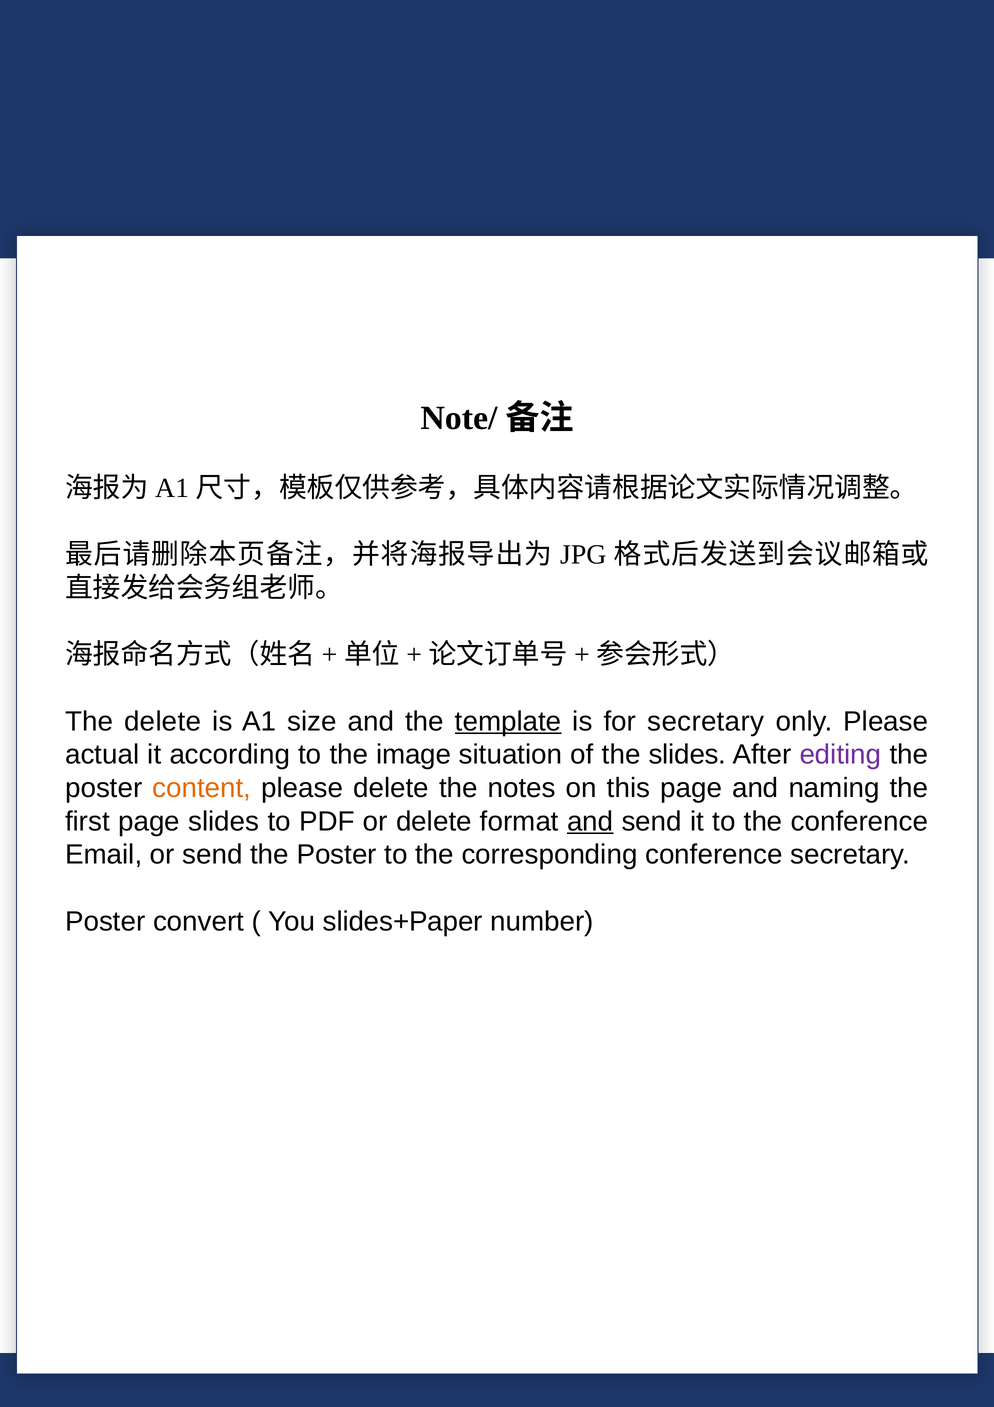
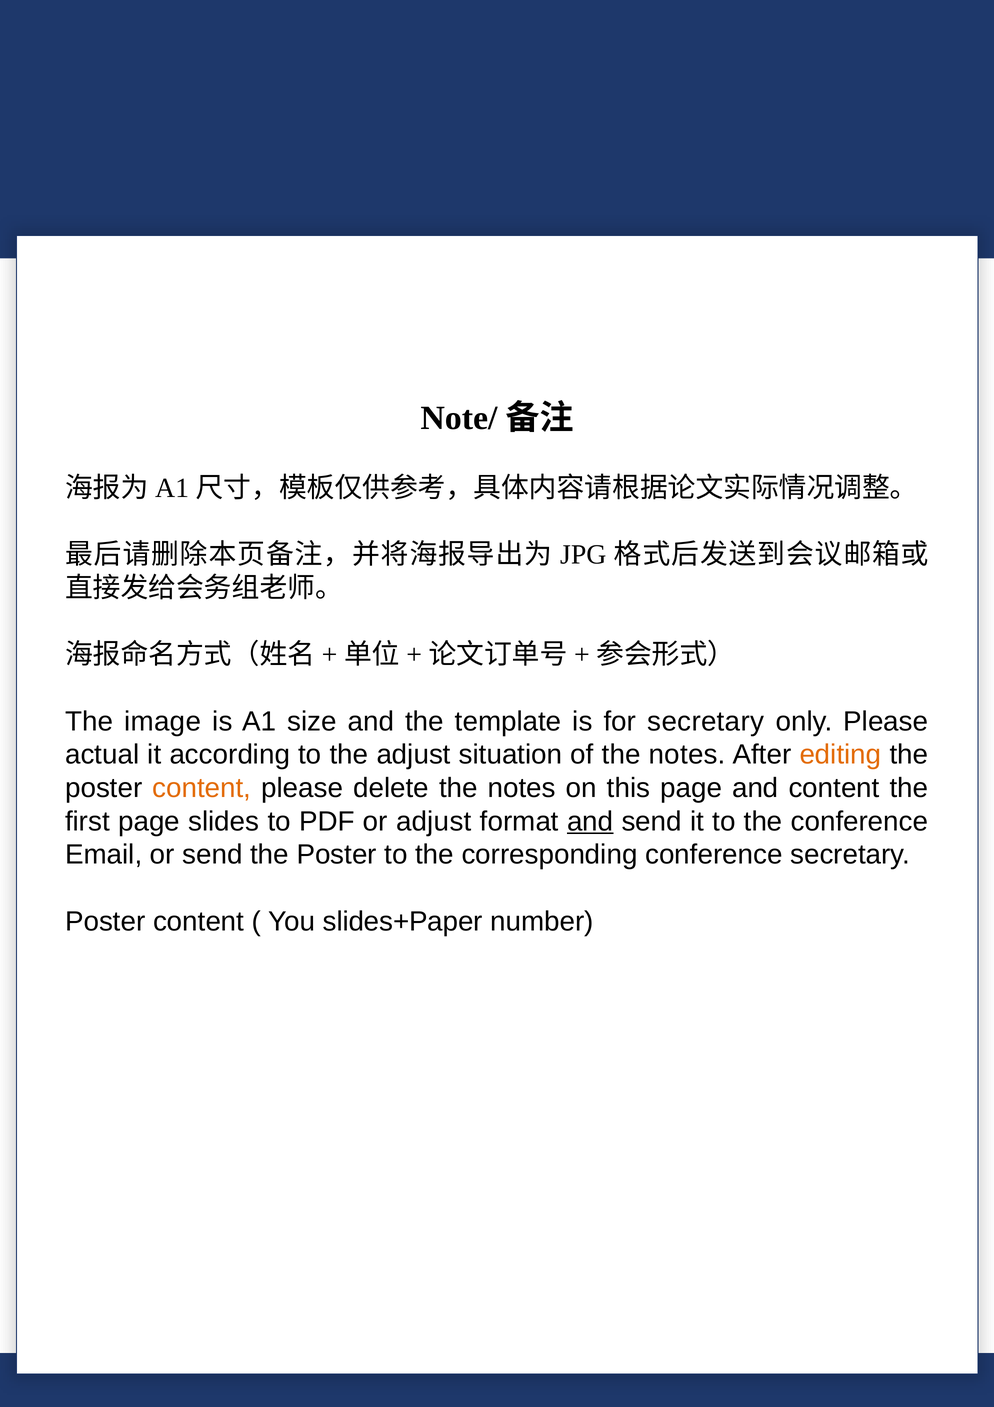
The delete: delete -> image
template underline: present -> none
the image: image -> adjust
of the slides: slides -> notes
editing colour: purple -> orange
and naming: naming -> content
or delete: delete -> adjust
convert at (199, 922): convert -> content
